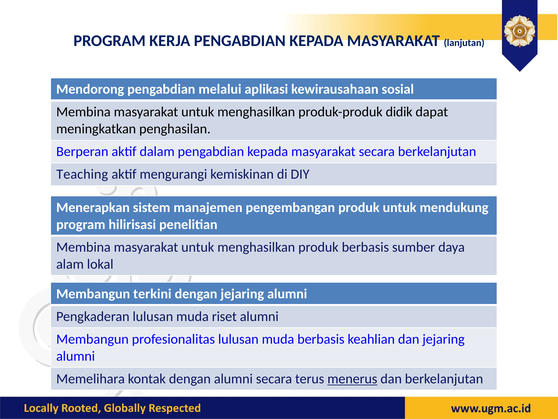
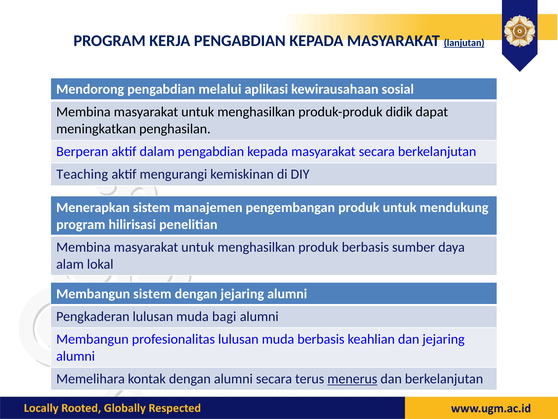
lanjutan underline: none -> present
Membangun terkini: terkini -> sistem
riset: riset -> bagi
